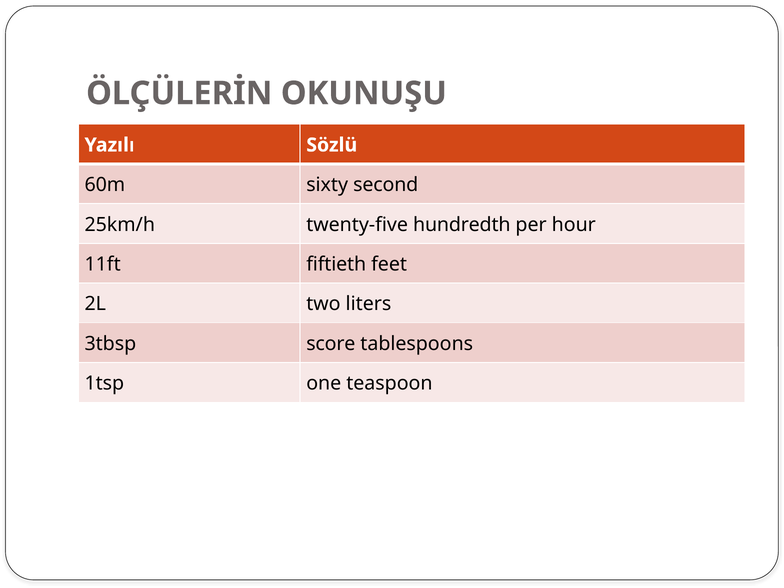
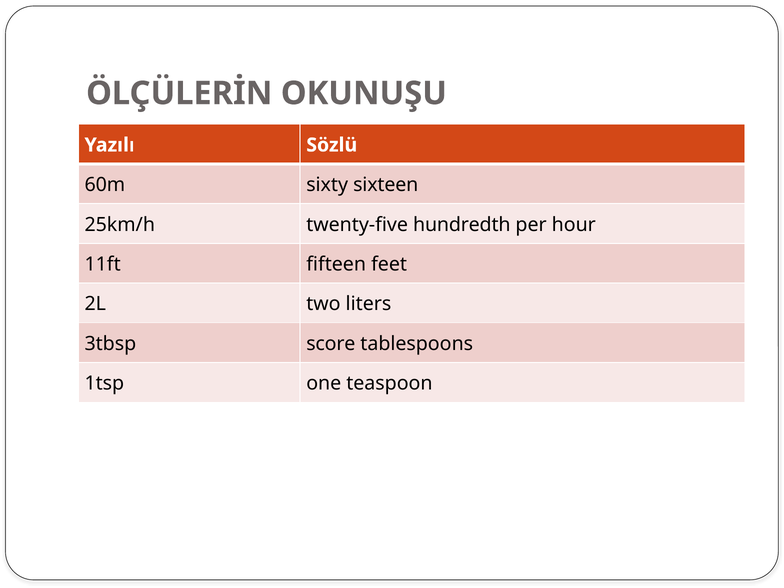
second: second -> sixteen
fiftieth: fiftieth -> fifteen
